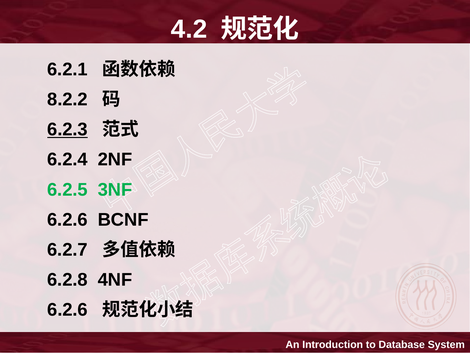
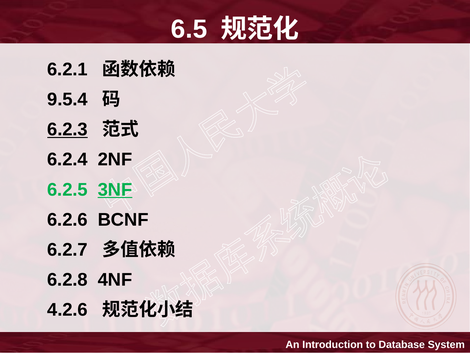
4.2: 4.2 -> 6.5
8.2.2: 8.2.2 -> 9.5.4
3NF underline: none -> present
6.2.6 at (67, 309): 6.2.6 -> 4.2.6
